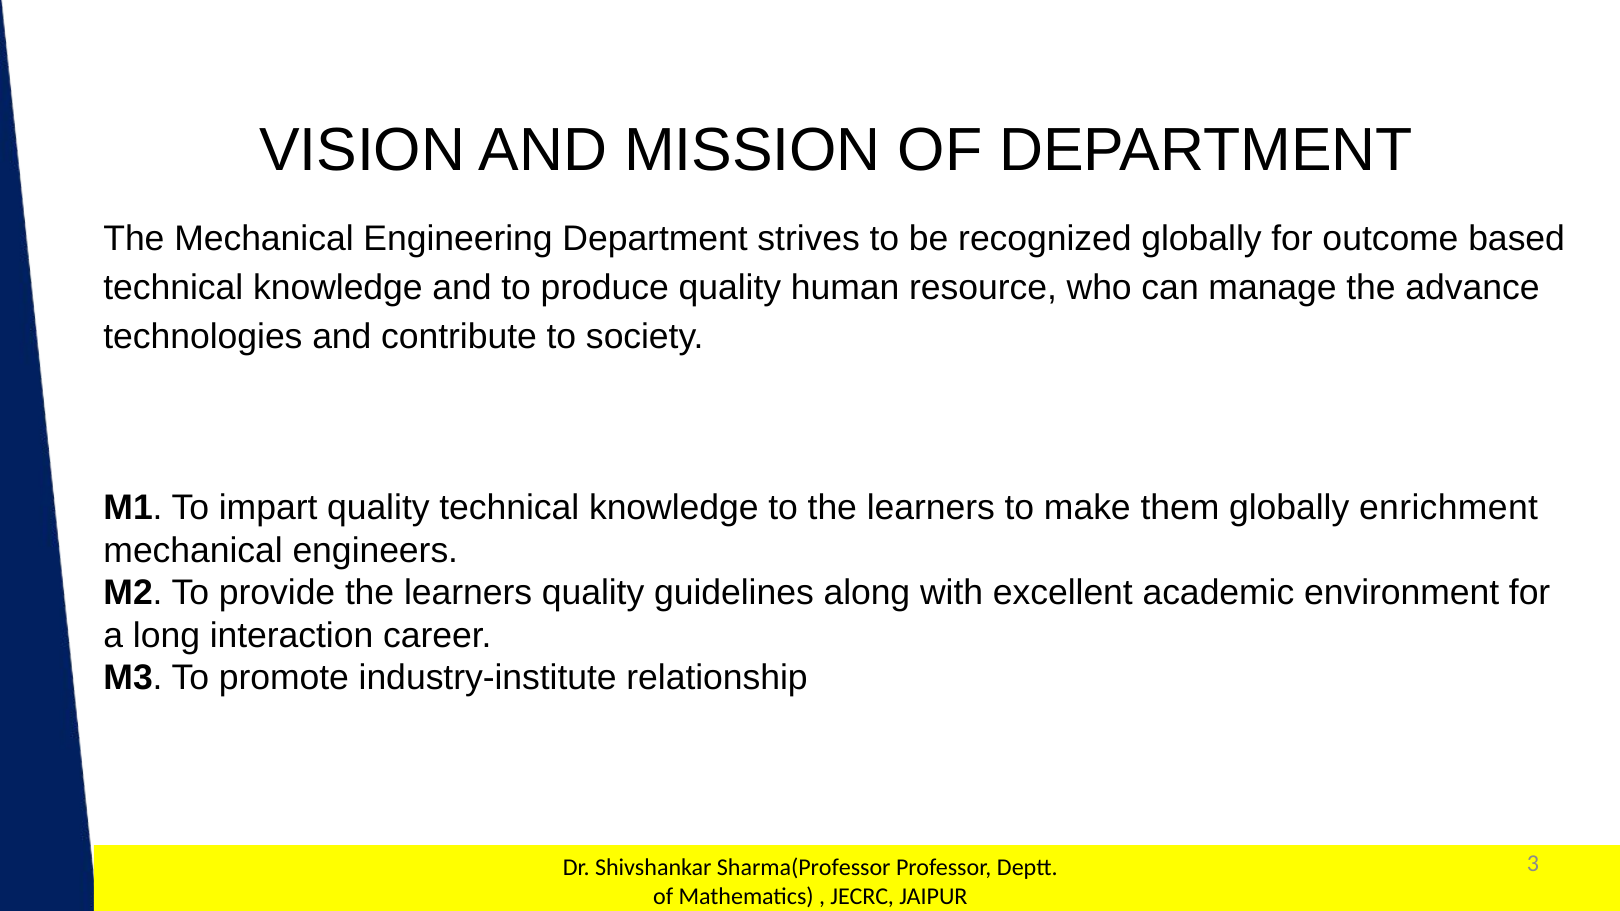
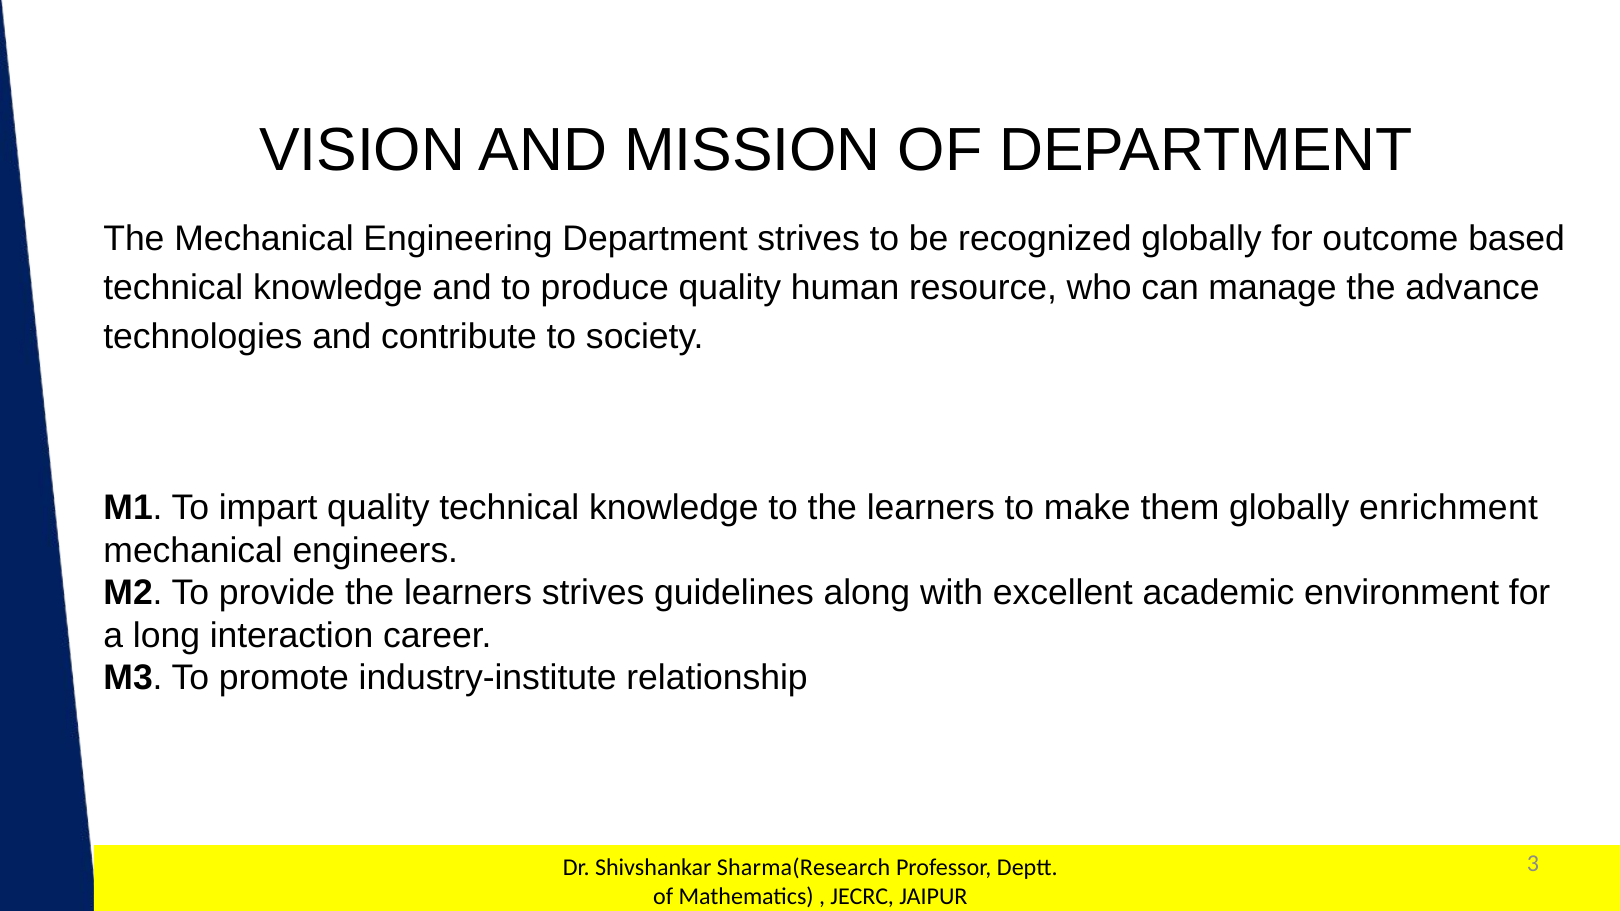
learners quality: quality -> strives
Sharma(Professor: Sharma(Professor -> Sharma(Research
